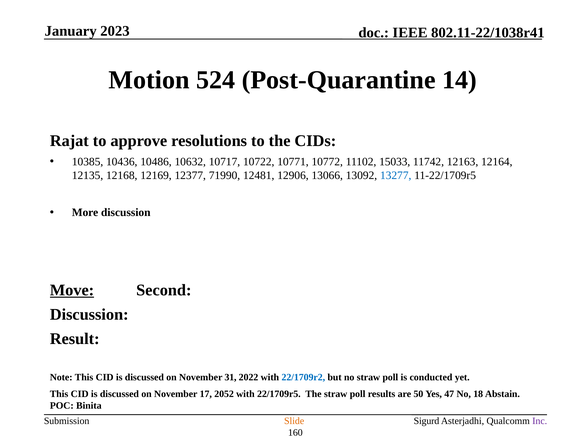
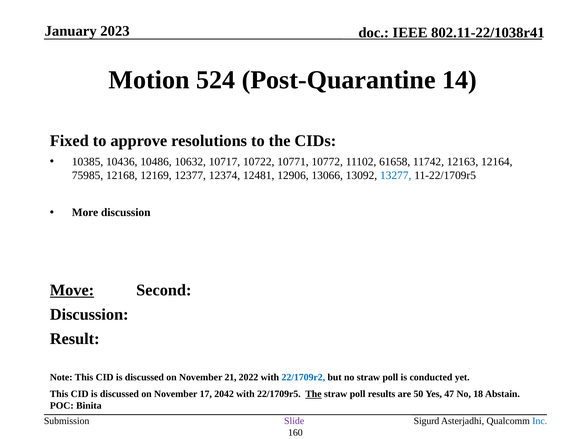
Rajat: Rajat -> Fixed
15033: 15033 -> 61658
12135: 12135 -> 75985
71990: 71990 -> 12374
31: 31 -> 21
2052: 2052 -> 2042
The at (313, 394) underline: none -> present
Slide colour: orange -> purple
Inc colour: purple -> blue
